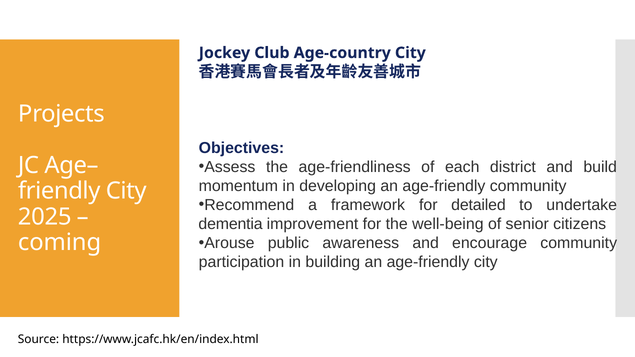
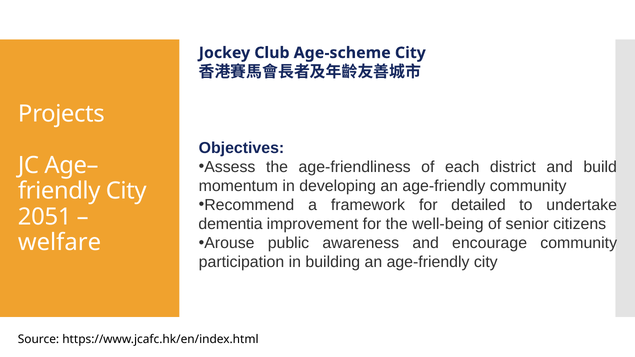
Age-country: Age-country -> Age-scheme
2025: 2025 -> 2051
coming: coming -> welfare
